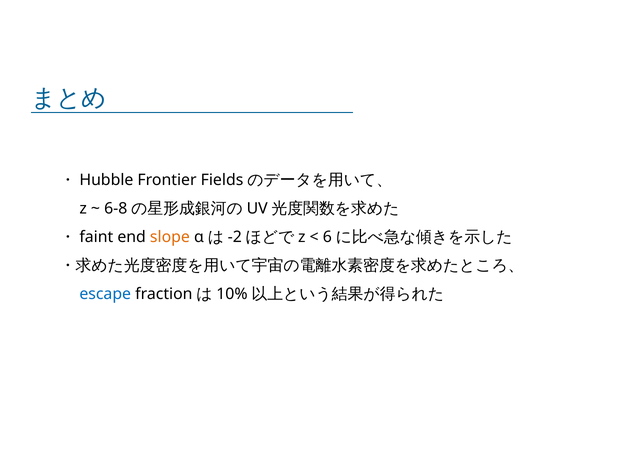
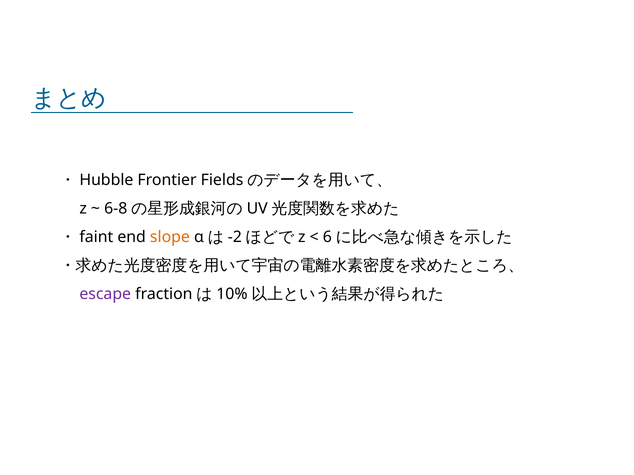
escape colour: blue -> purple
